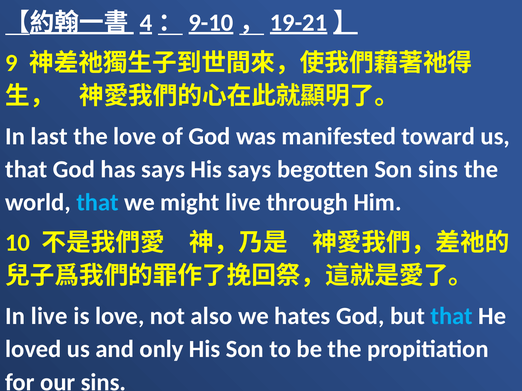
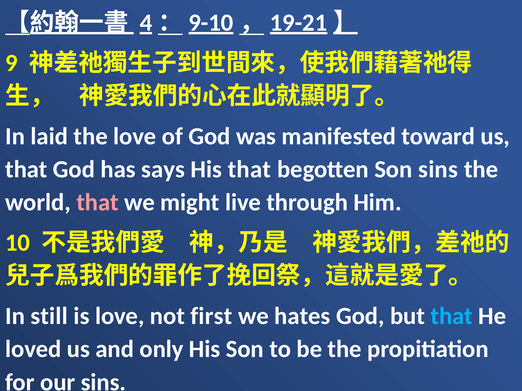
last: last -> laid
His says: says -> that
that at (98, 203) colour: light blue -> pink
In live: live -> still
also: also -> first
